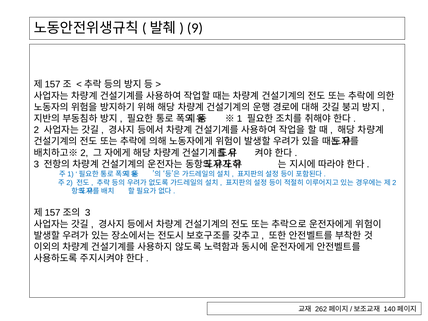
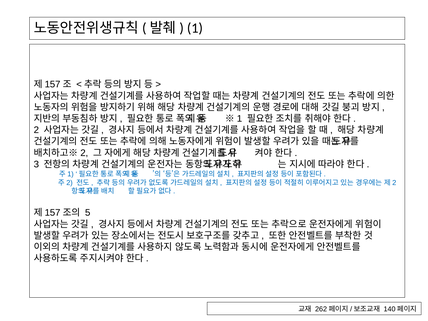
9: 9 -> 1
3 at (88, 213): 3 -> 5
